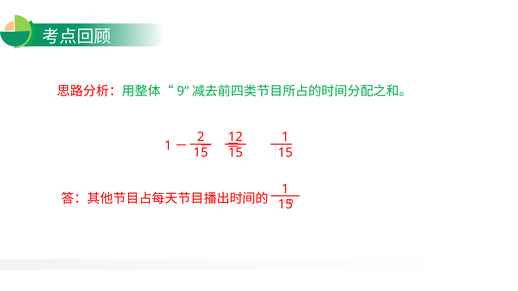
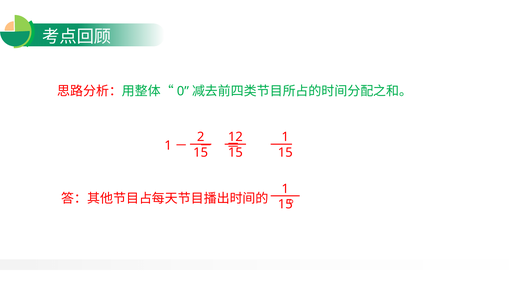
9: 9 -> 0
